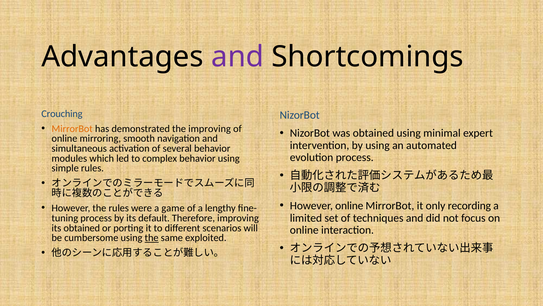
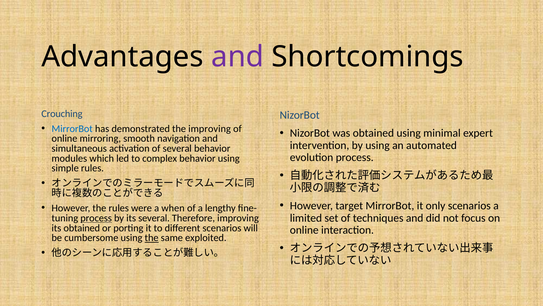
MirrorBot at (72, 128) colour: orange -> blue
However online: online -> target
only recording: recording -> scenarios
game: game -> when
process at (96, 218) underline: none -> present
its default: default -> several
